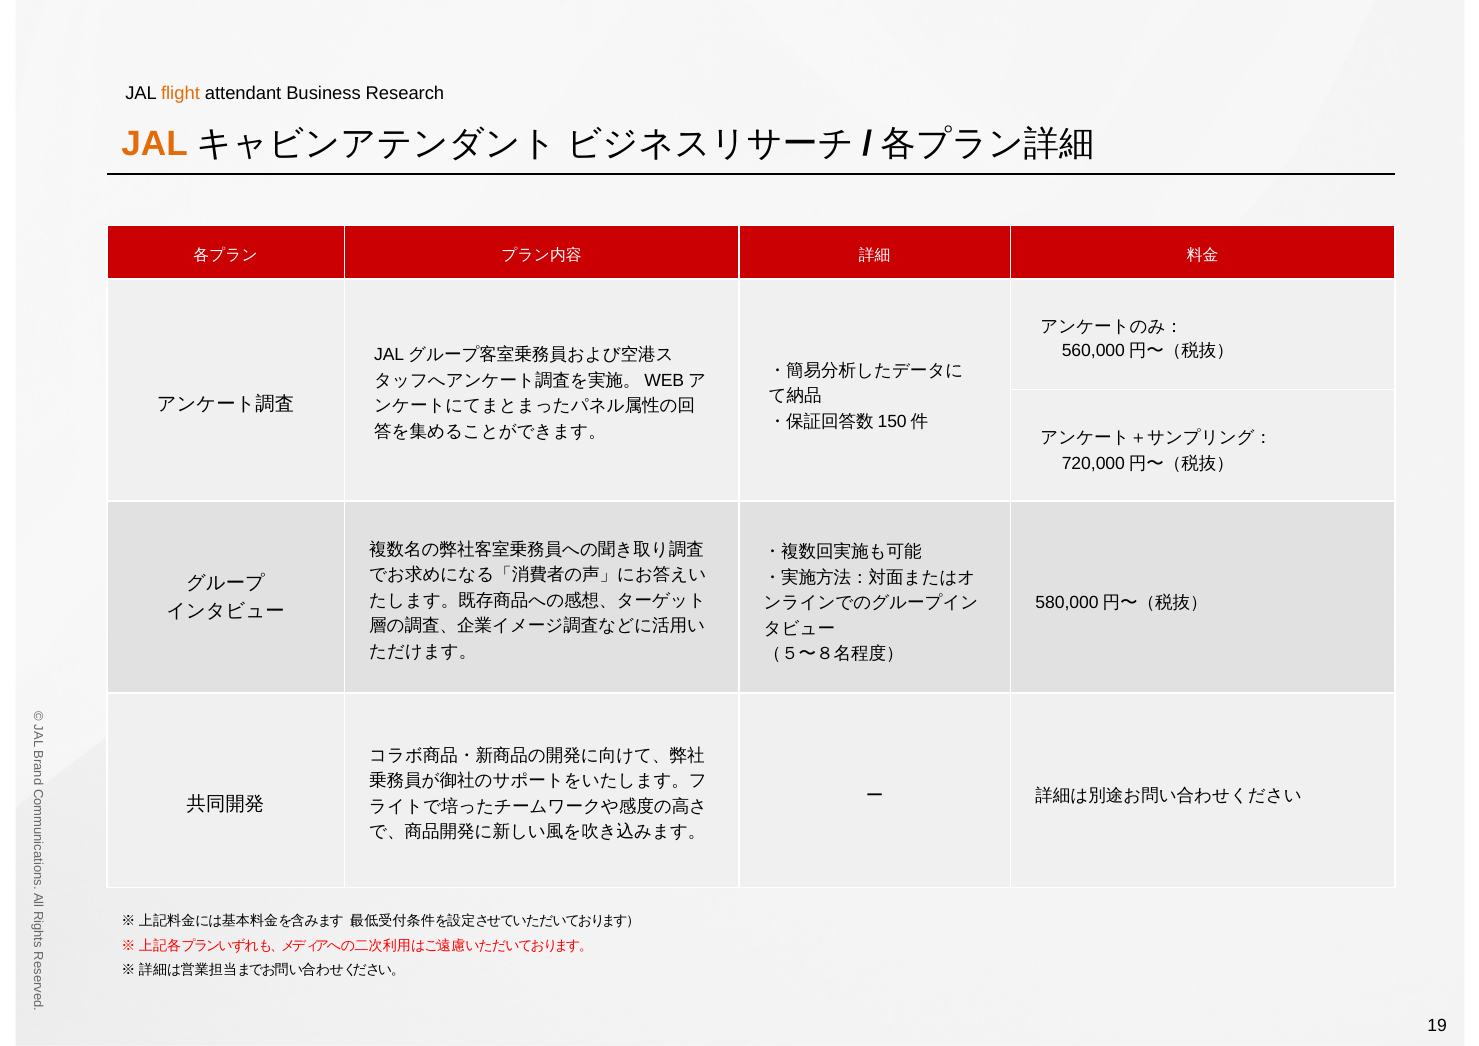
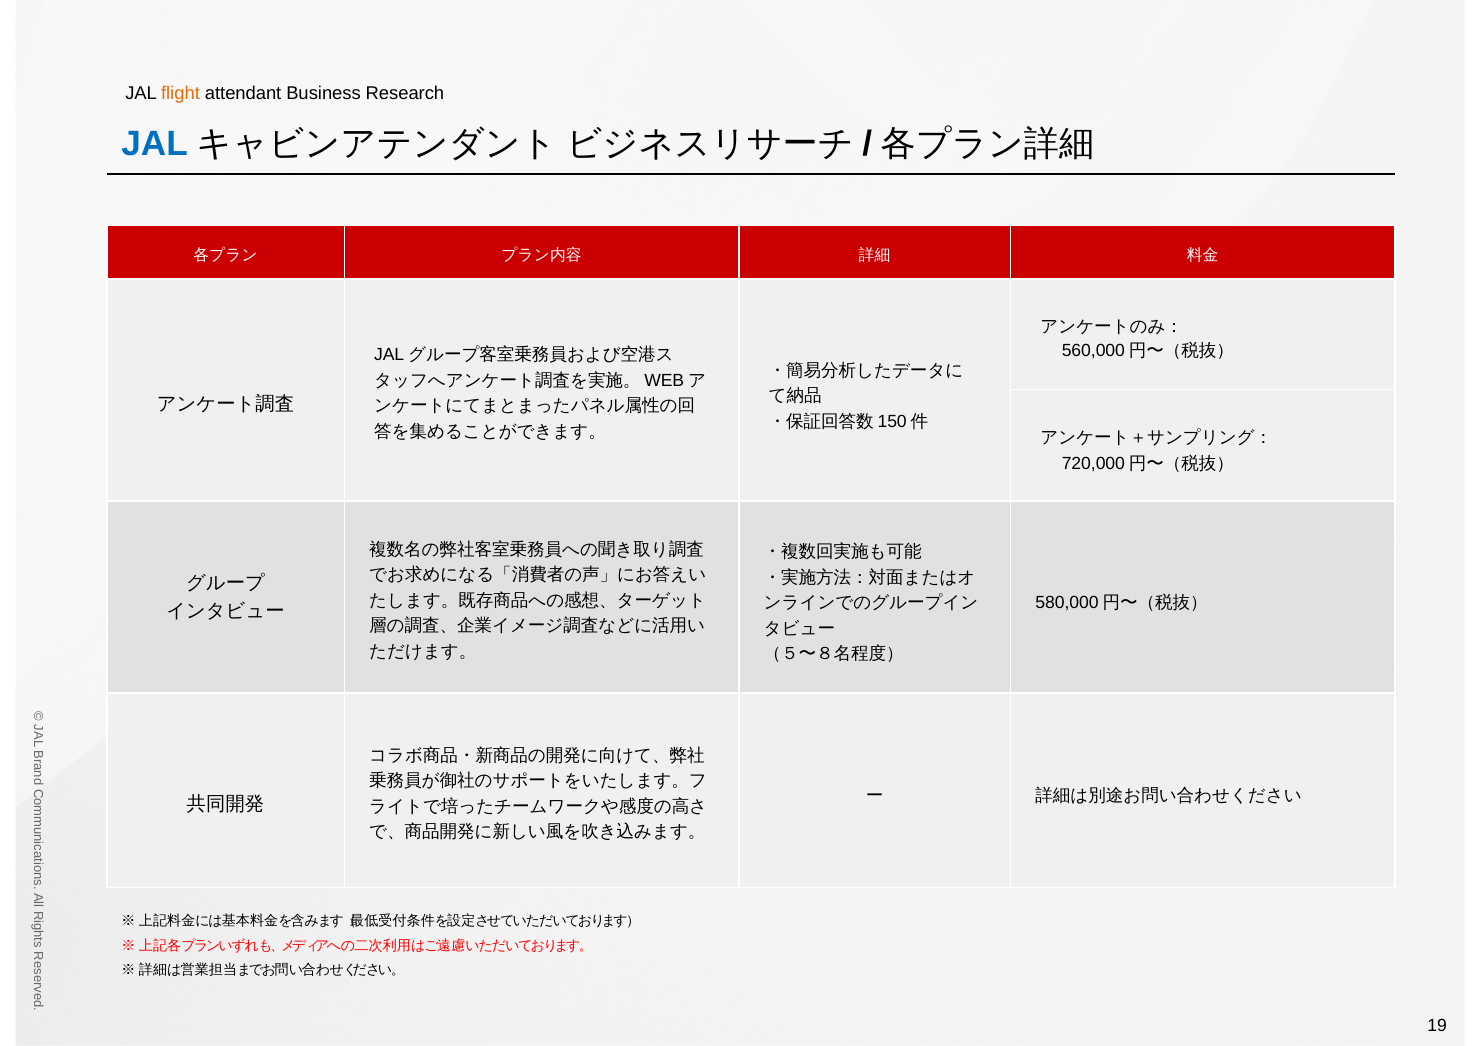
JAL at (155, 144) colour: orange -> blue
